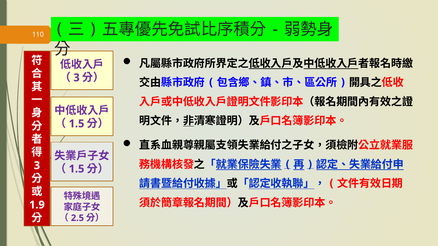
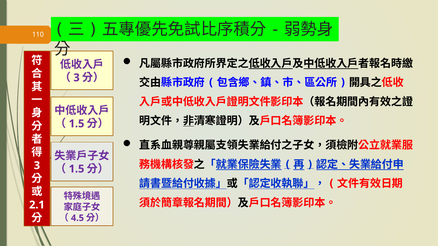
1.9: 1.9 -> 2.1
2.5: 2.5 -> 4.5
